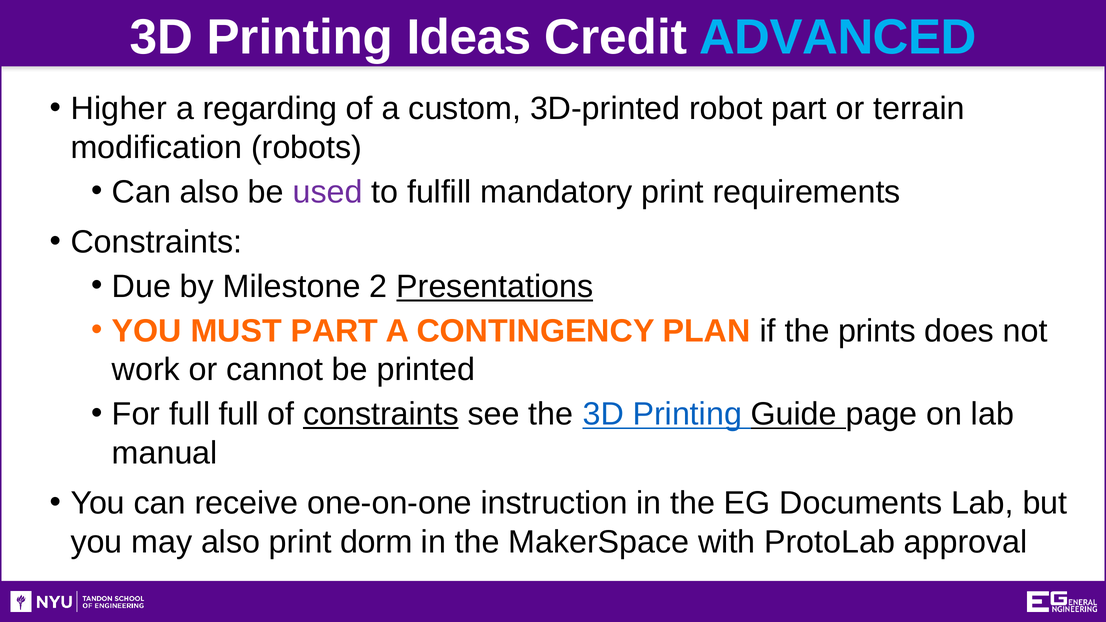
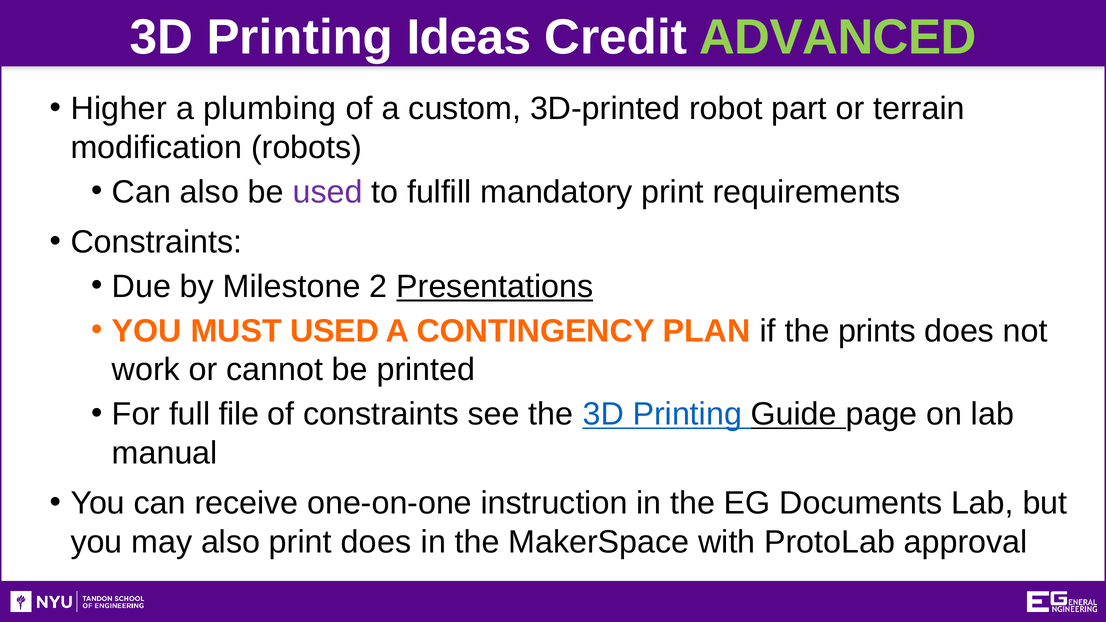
ADVANCED colour: light blue -> light green
regarding: regarding -> plumbing
MUST PART: PART -> USED
full full: full -> file
constraints at (381, 414) underline: present -> none
print dorm: dorm -> does
